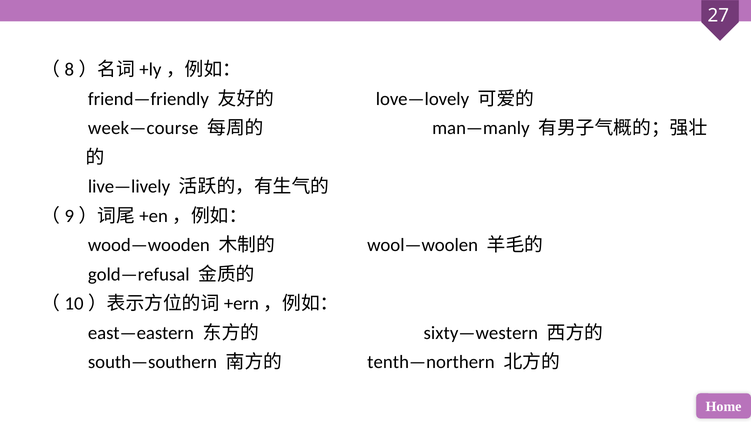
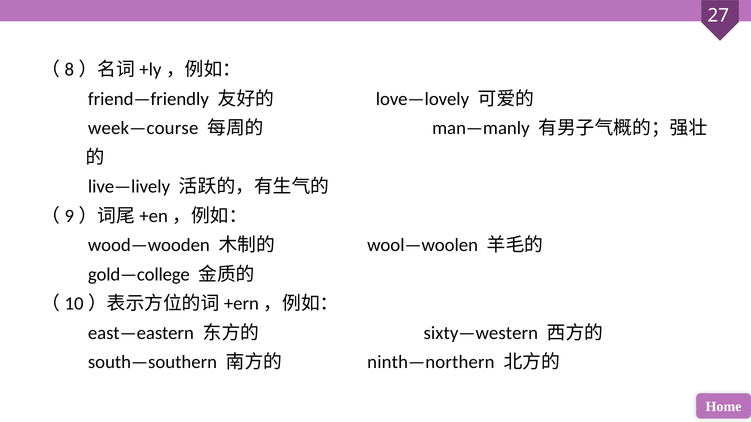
gold—refusal: gold—refusal -> gold—college
tenth—northern: tenth—northern -> ninth—northern
